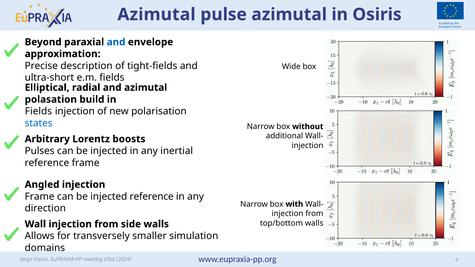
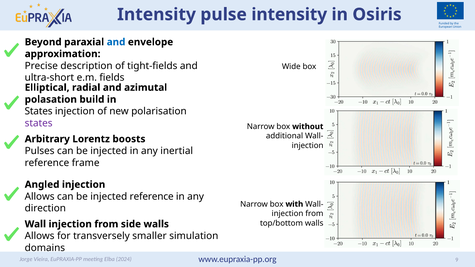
Azimutal at (156, 14): Azimutal -> Intensity
pulse azimutal: azimutal -> intensity
Fields at (38, 111): Fields -> States
states at (39, 123) colour: blue -> purple
Frame at (40, 197): Frame -> Allows
